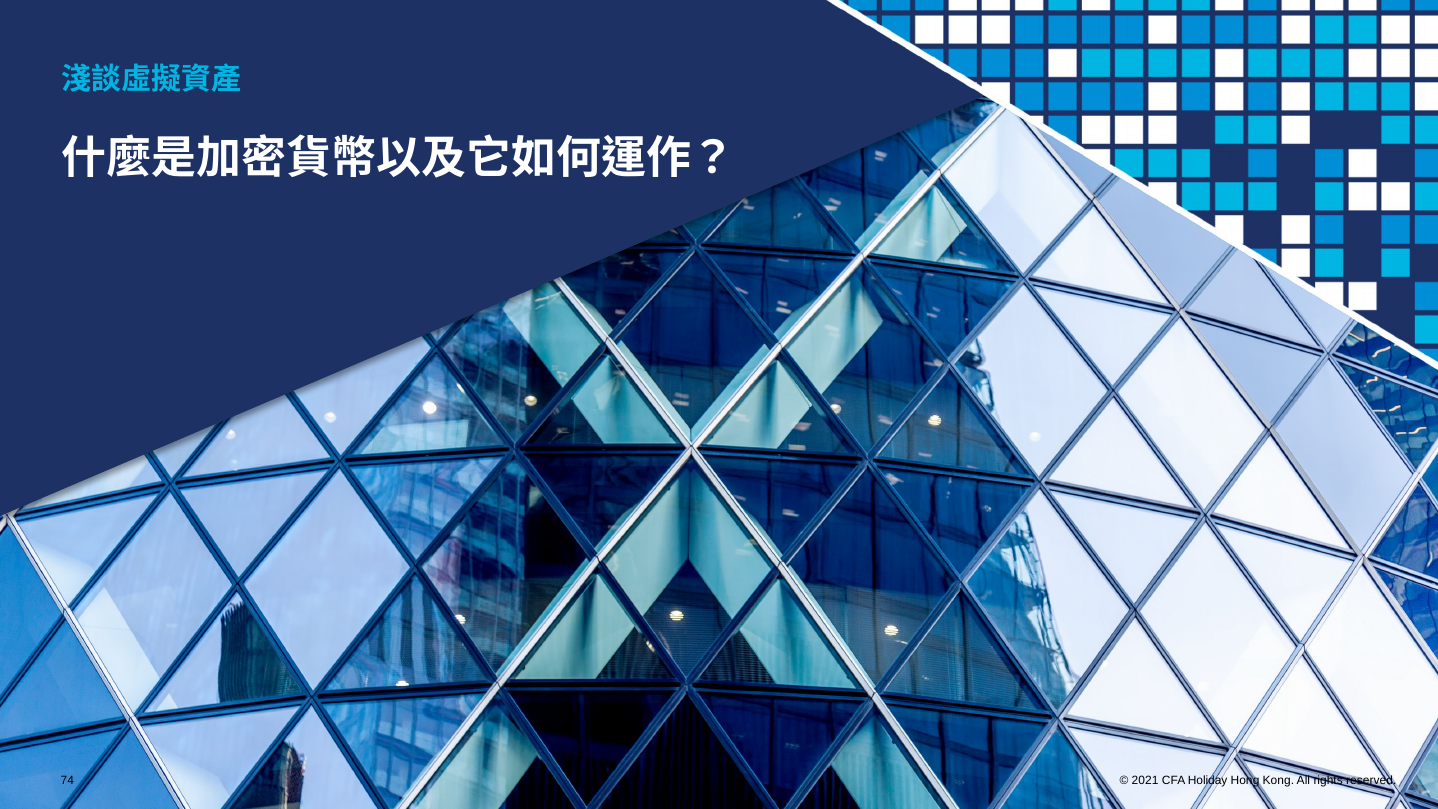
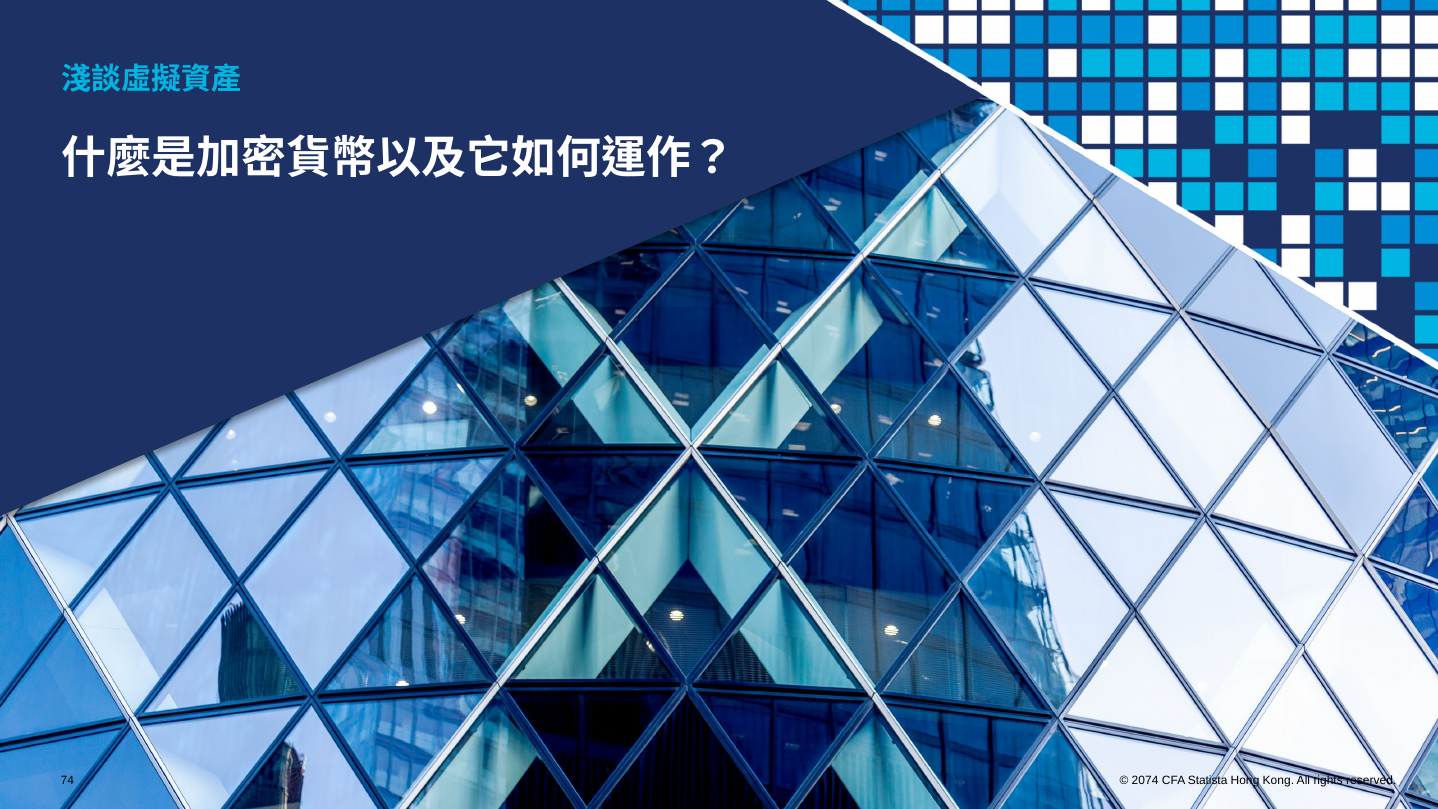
2021: 2021 -> 2074
Holiday: Holiday -> Statista
